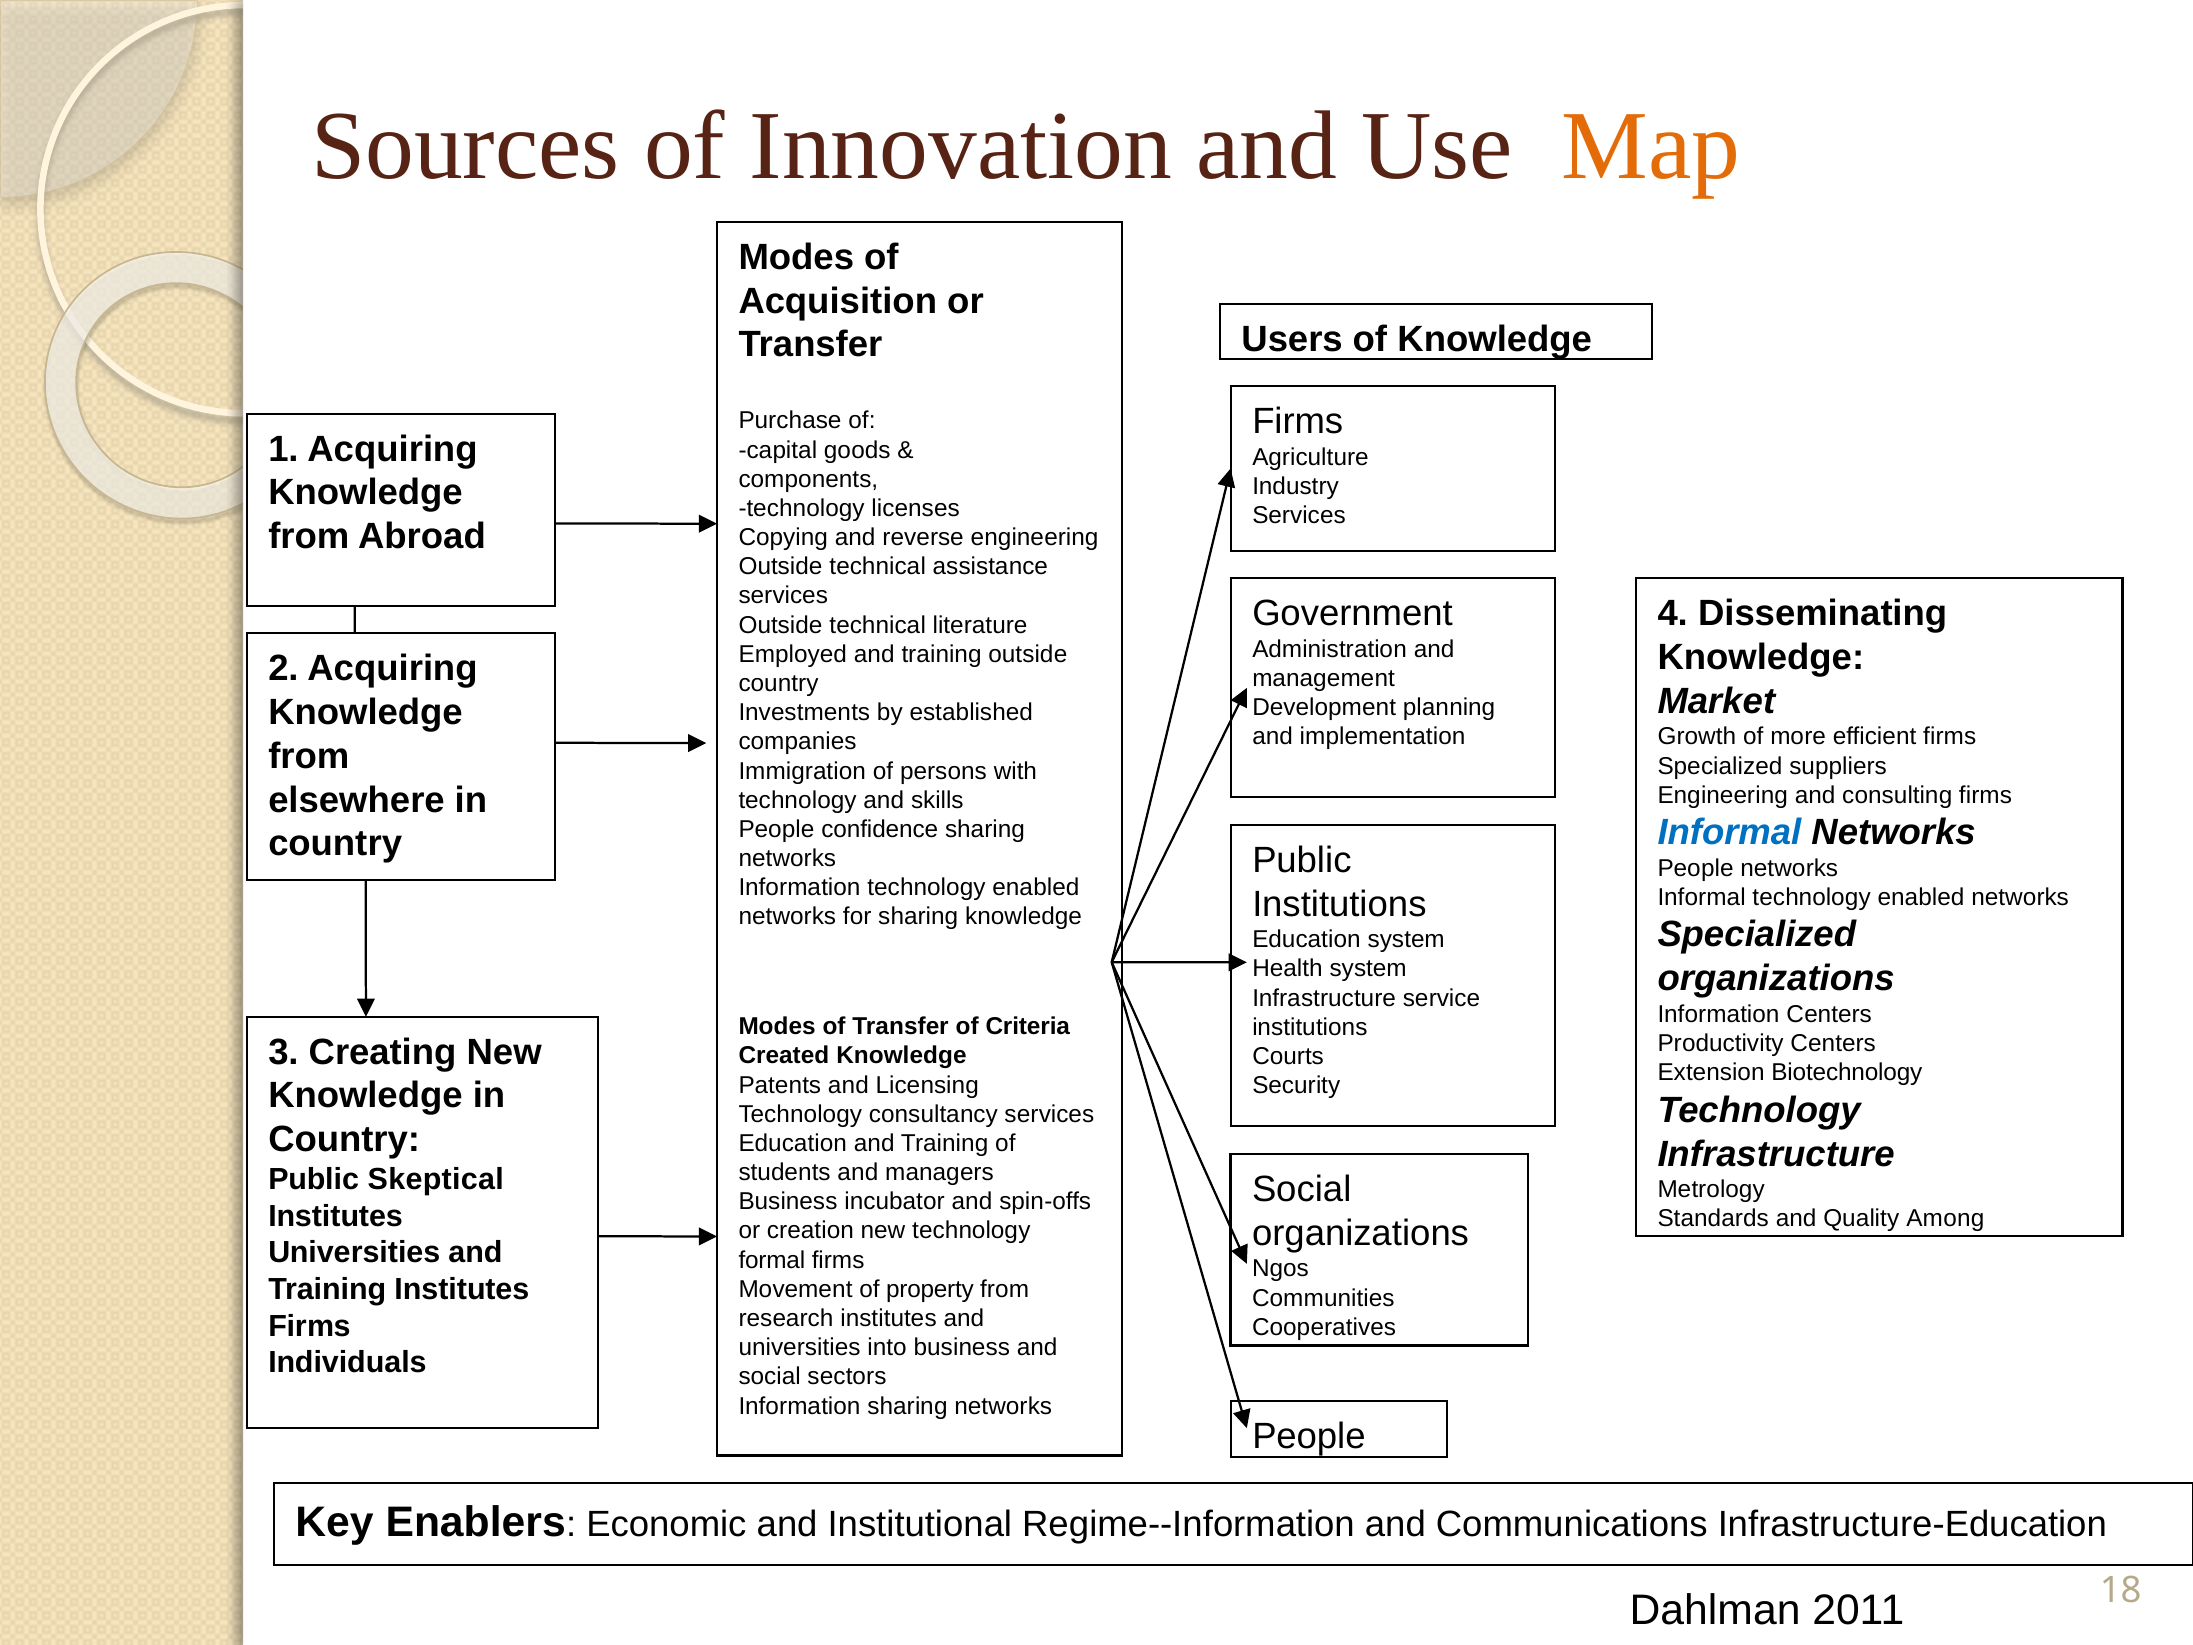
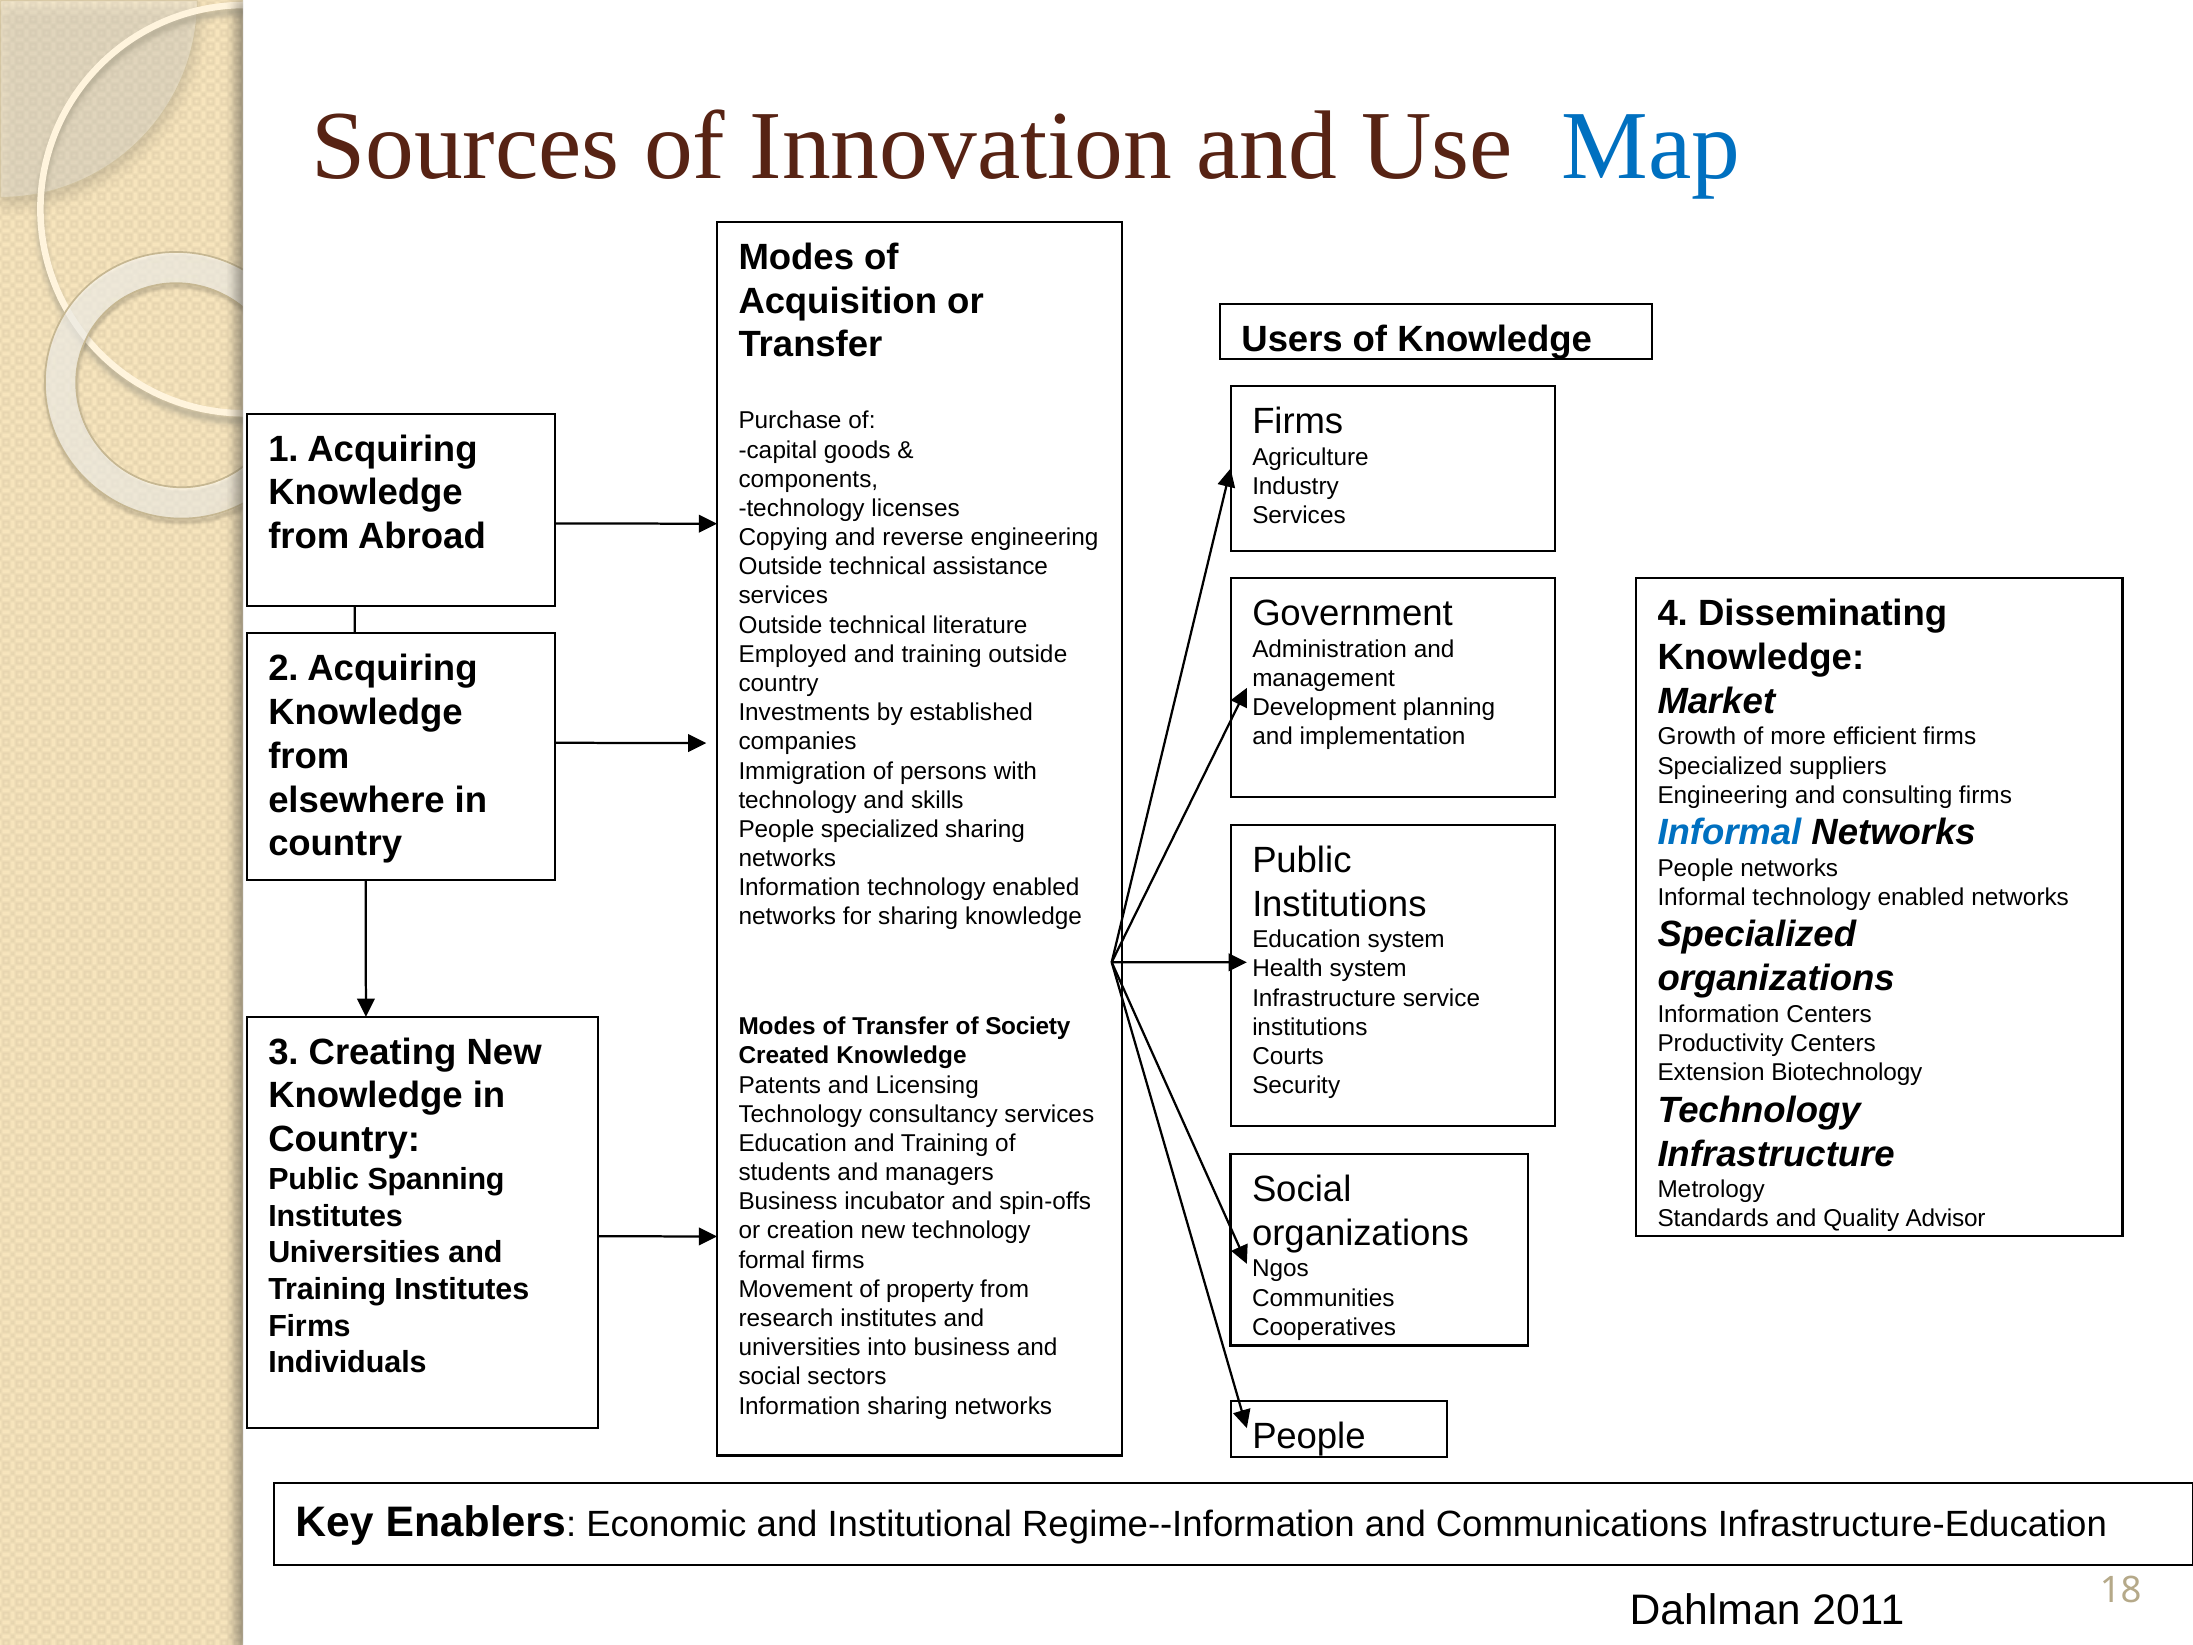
Map colour: orange -> blue
People confidence: confidence -> specialized
Criteria: Criteria -> Society
Skeptical: Skeptical -> Spanning
Among: Among -> Advisor
